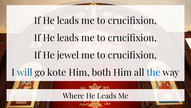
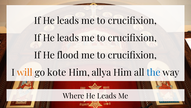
jewel: jewel -> flood
will colour: blue -> orange
both: both -> allya
